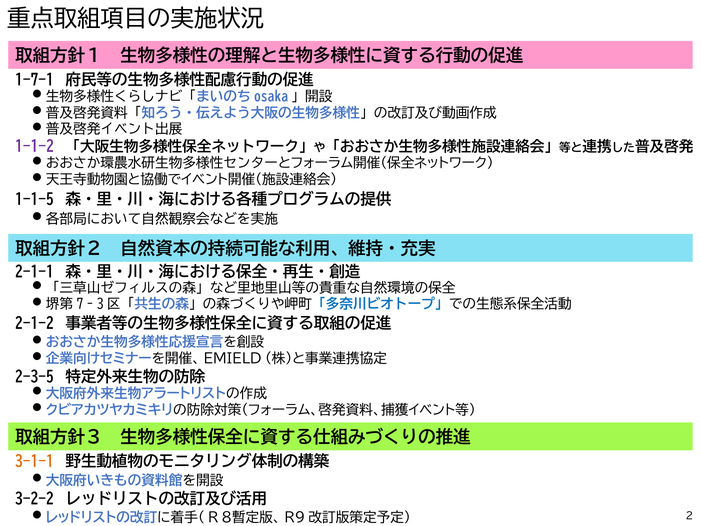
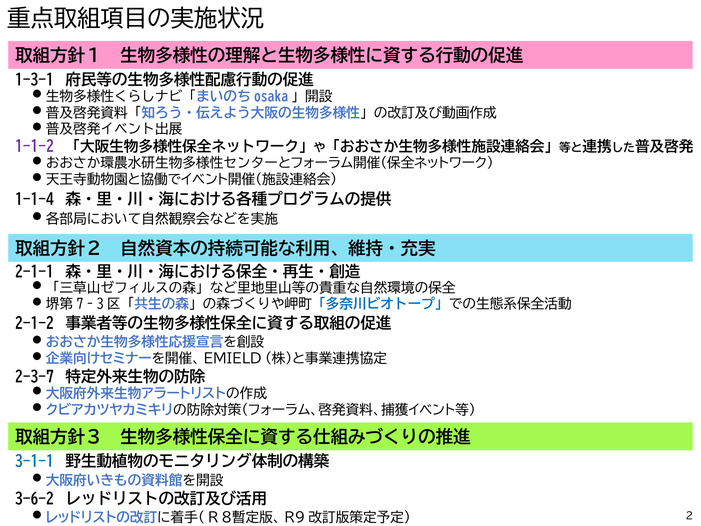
1-7-1: 1-7-1 -> 1-3-1
1-1-5: 1-1-5 -> 1-1-4
2-3-5: 2-3-5 -> 2-3-7
3-1-1 colour: orange -> blue
3-2-2: 3-2-2 -> 3-6-2
